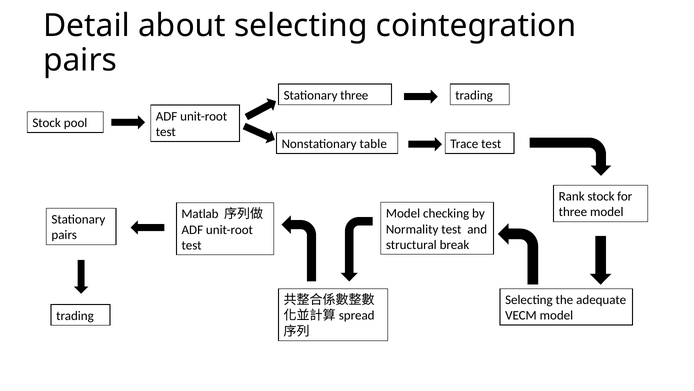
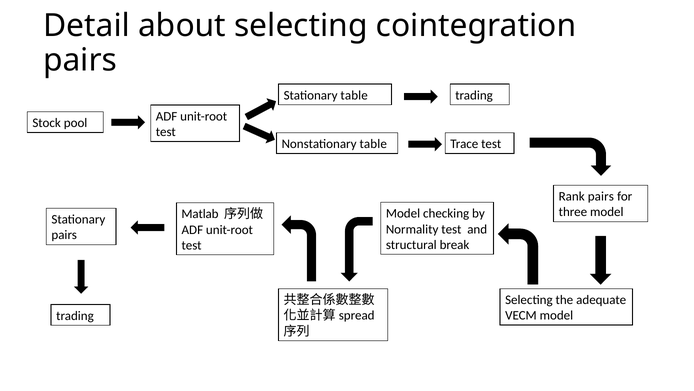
Stationary three: three -> table
Rank stock: stock -> pairs
